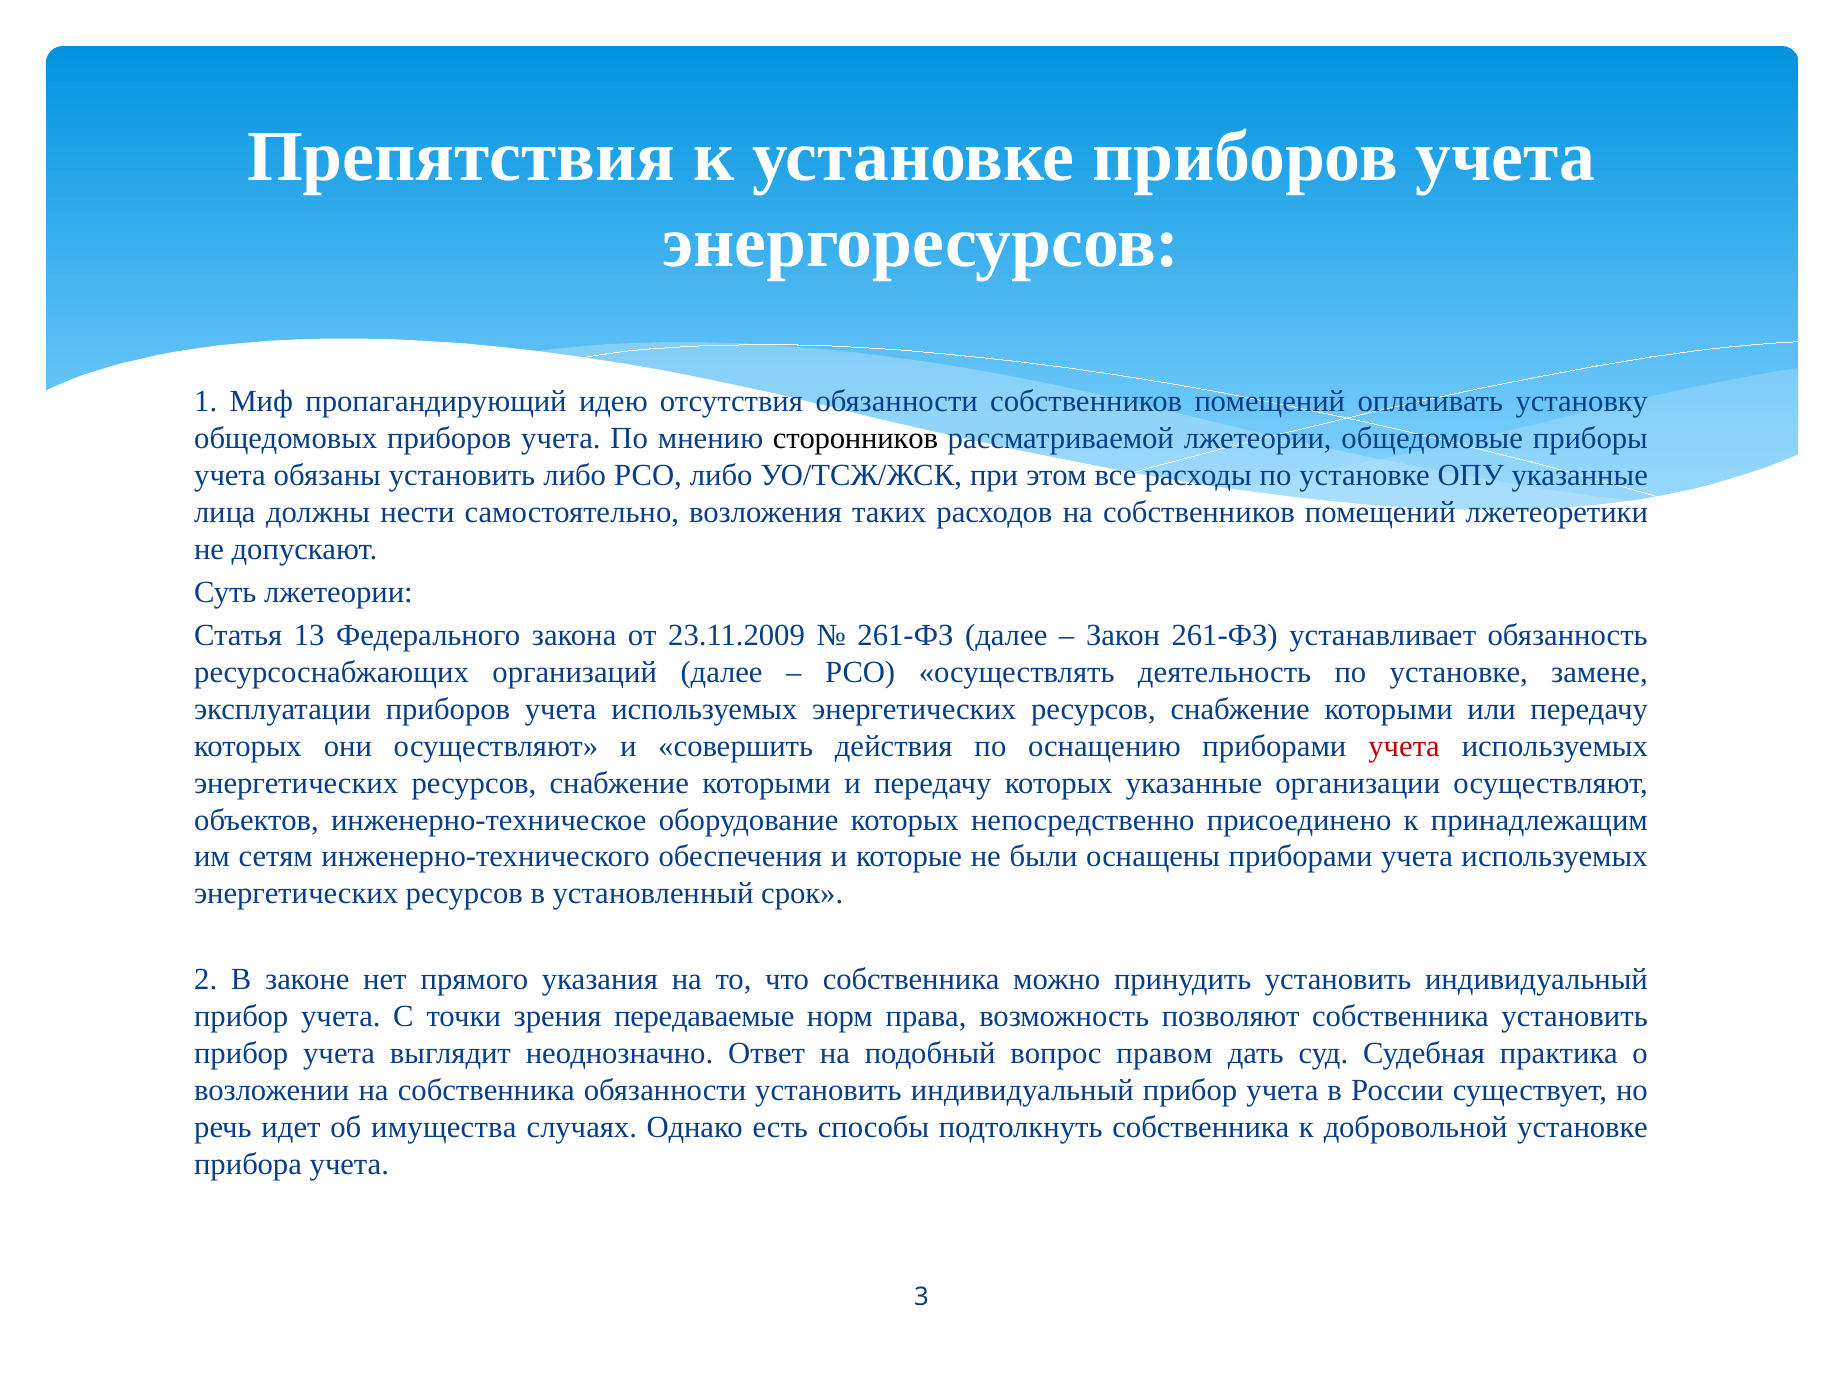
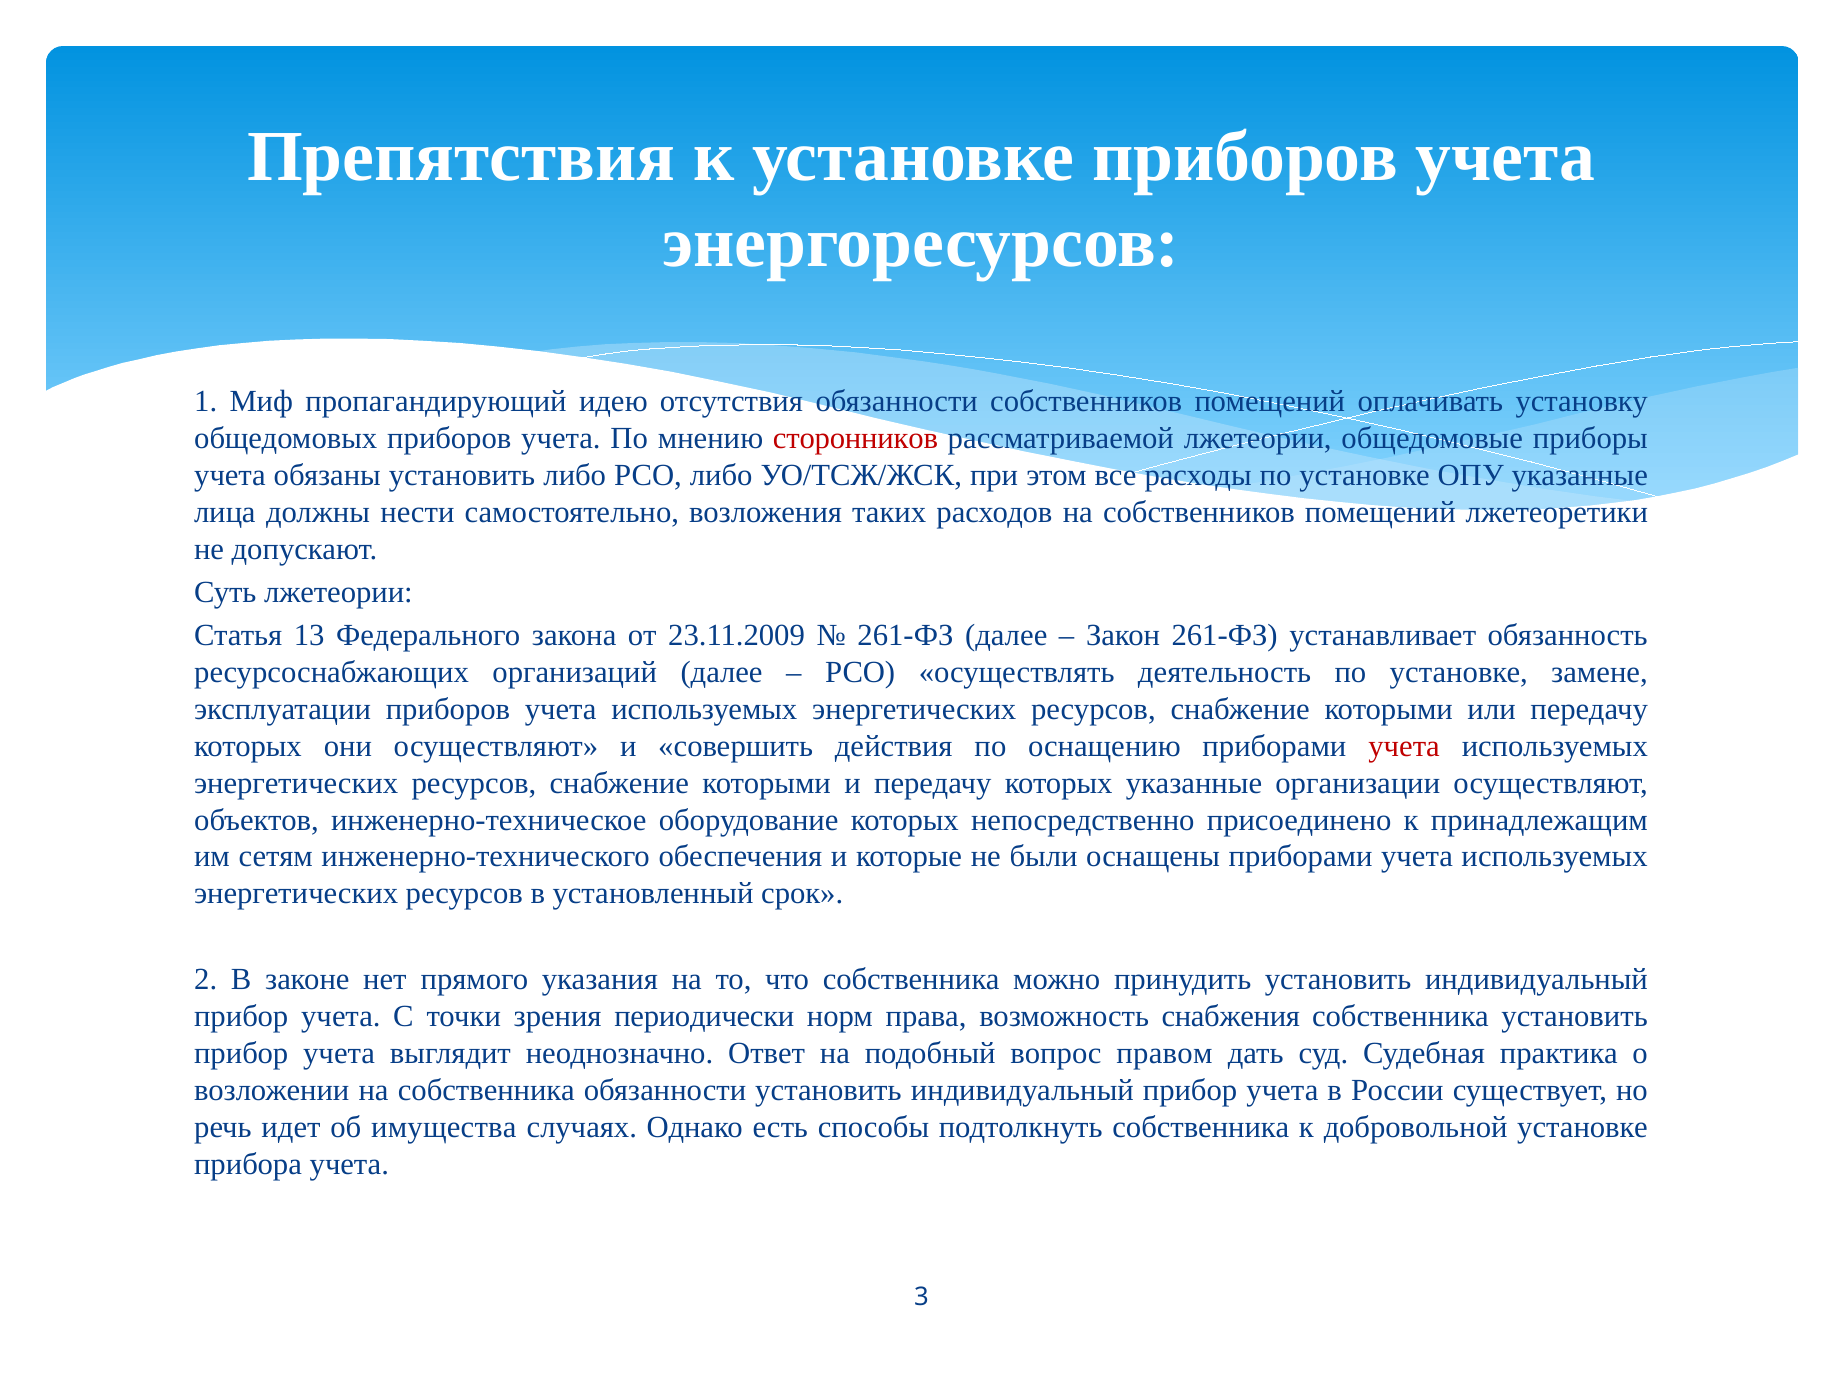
сторонников colour: black -> red
передаваемые: передаваемые -> периодически
позволяют: позволяют -> снабжения
